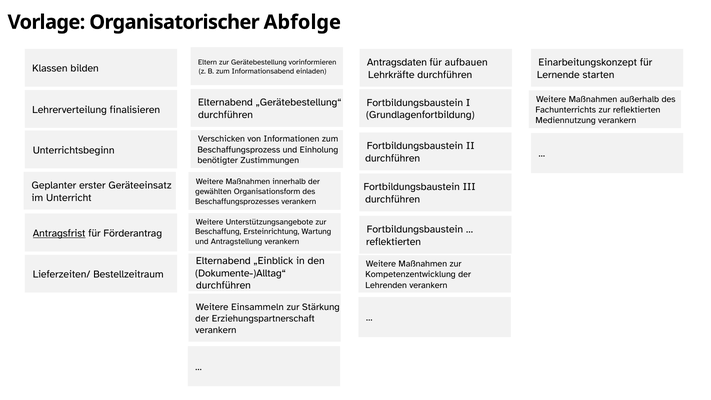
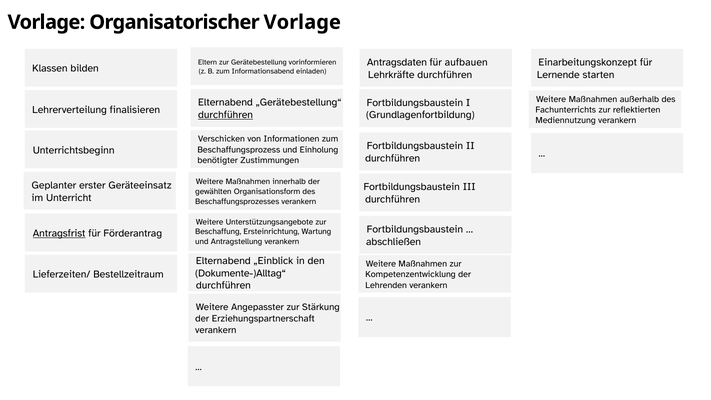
Organisatorischer Abfolge: Abfolge -> Vorlage
durchführen at (226, 115) underline: none -> present
reflektierten at (394, 242): reflektierten -> abschließen
Einsammeln: Einsammeln -> Angepasster
